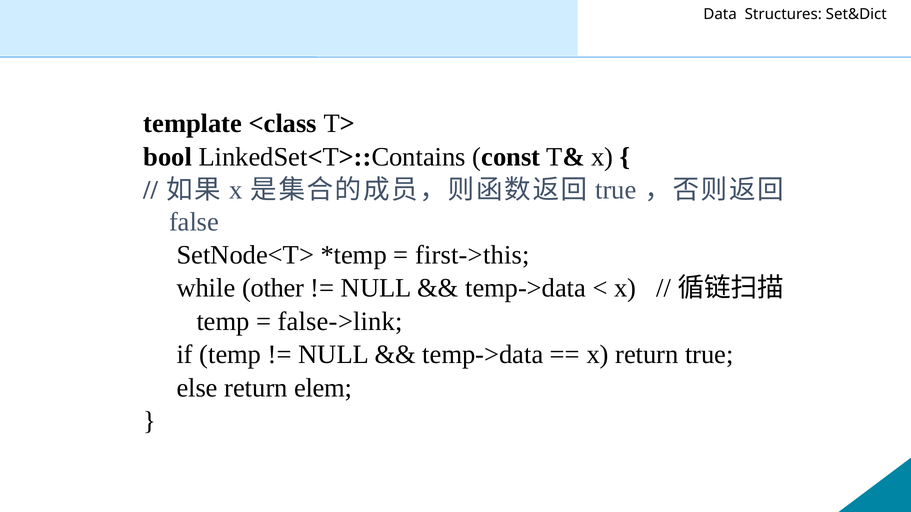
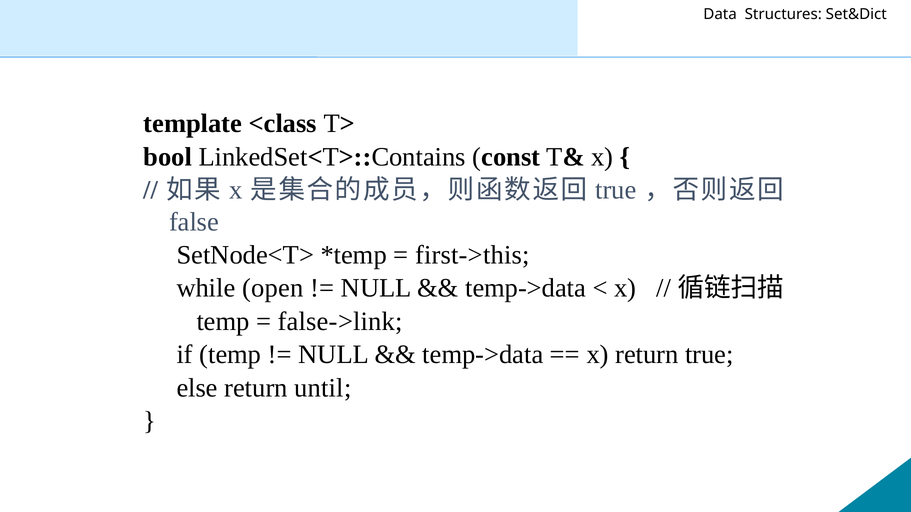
other: other -> open
elem: elem -> until
